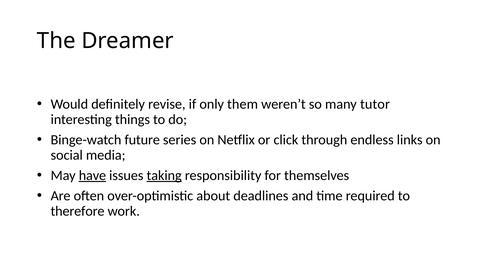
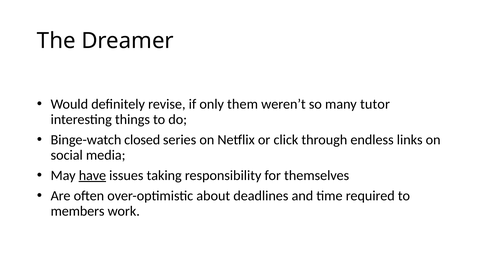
future: future -> closed
taking underline: present -> none
therefore: therefore -> members
